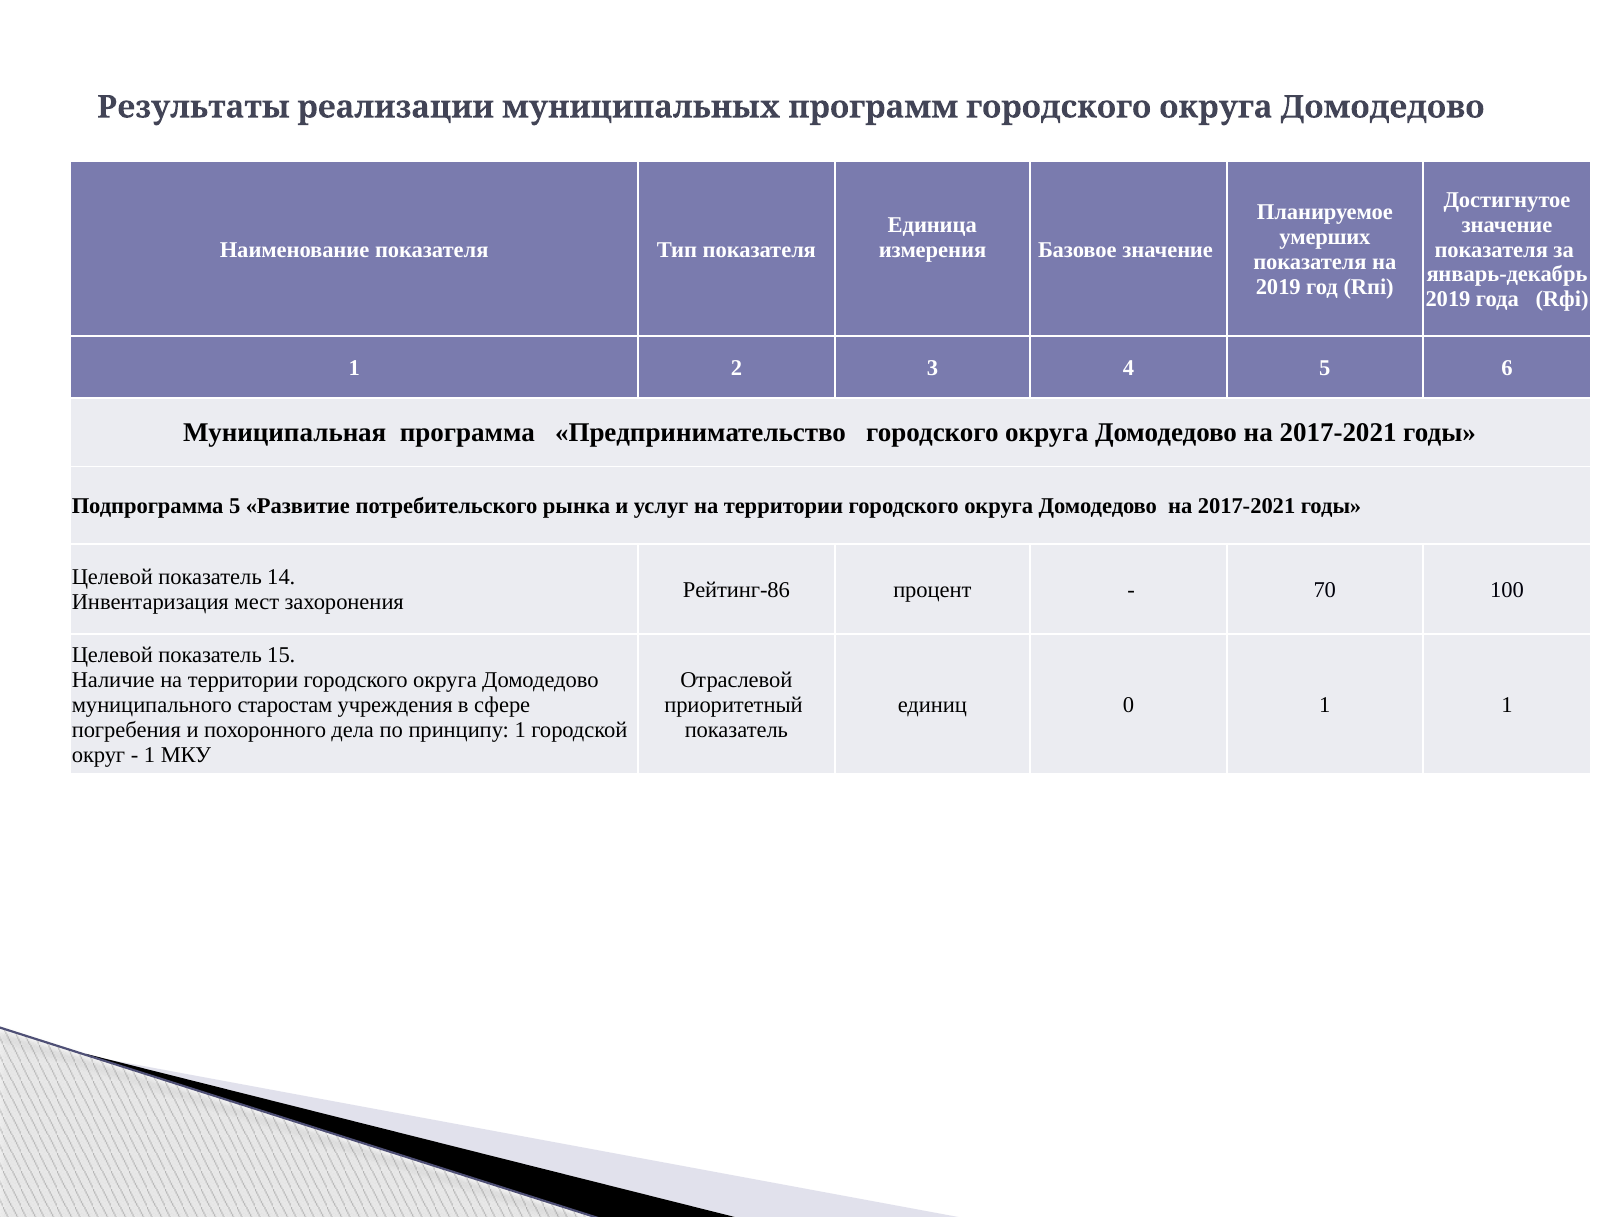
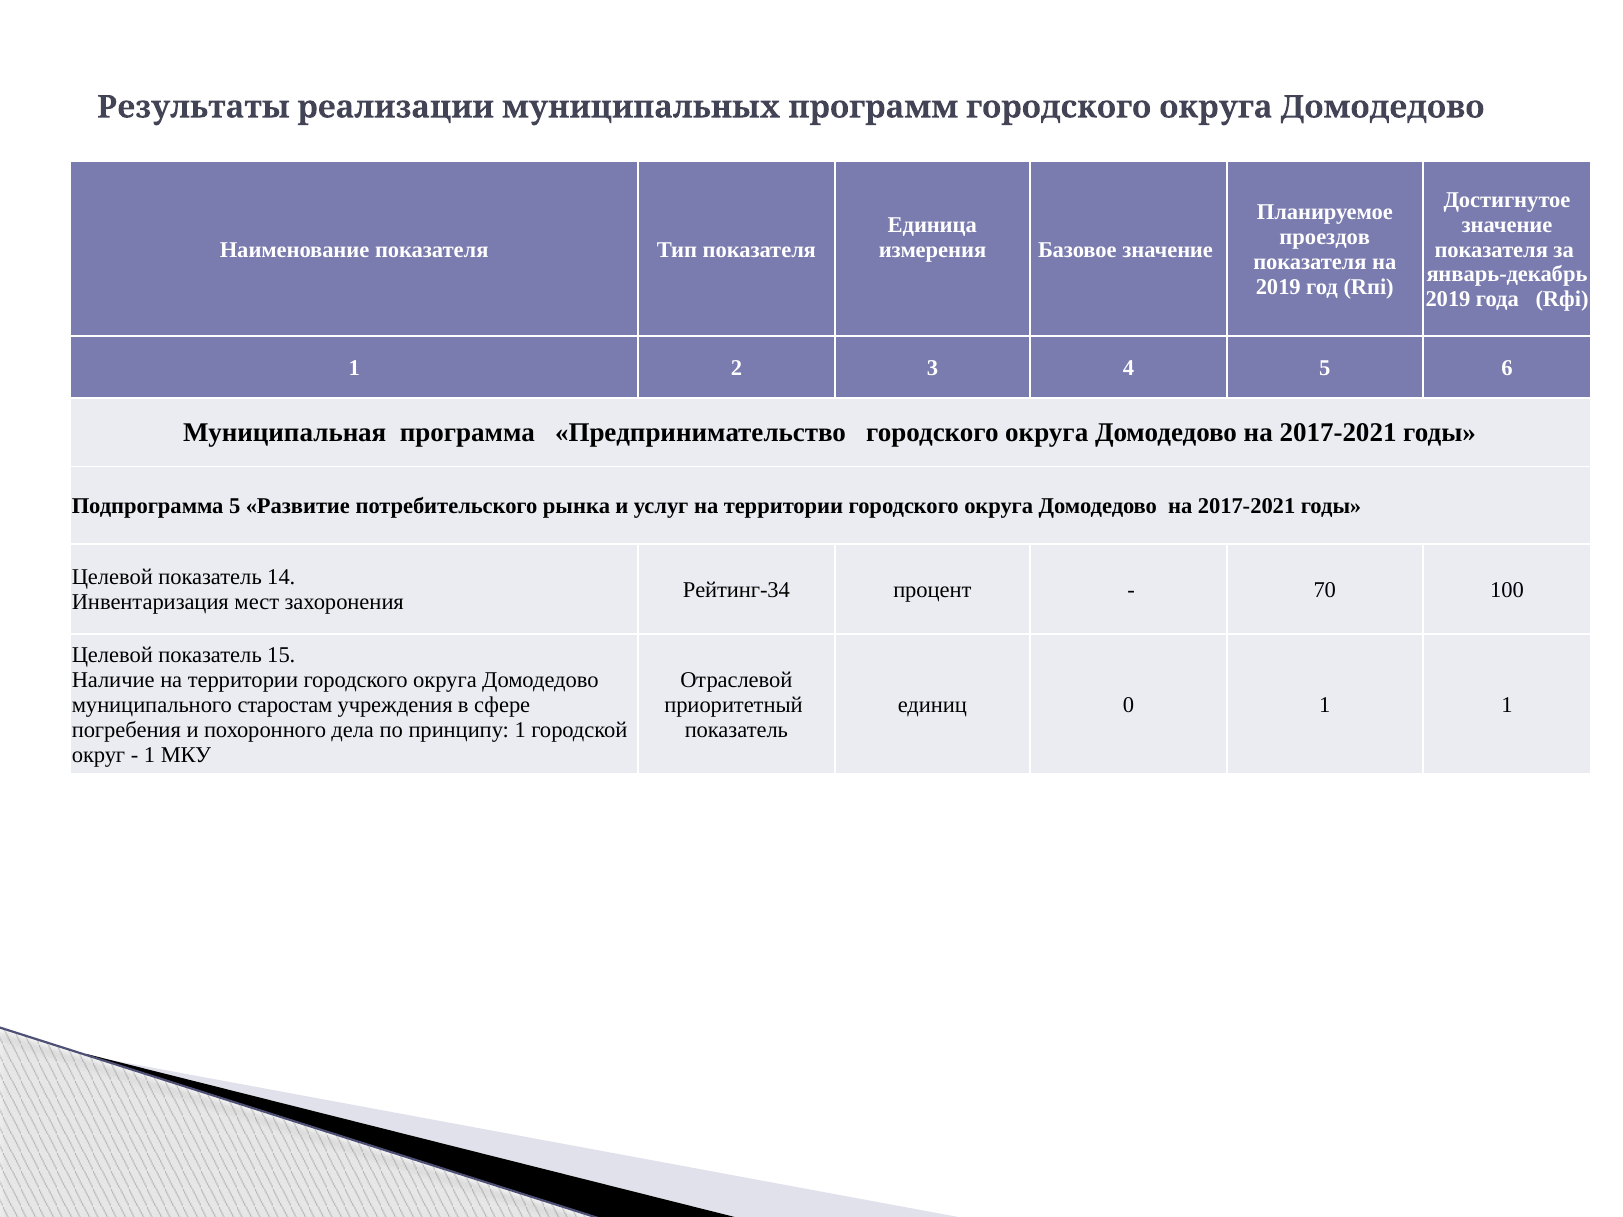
умерших: умерших -> проездов
Рейтинг-86: Рейтинг-86 -> Рейтинг-34
